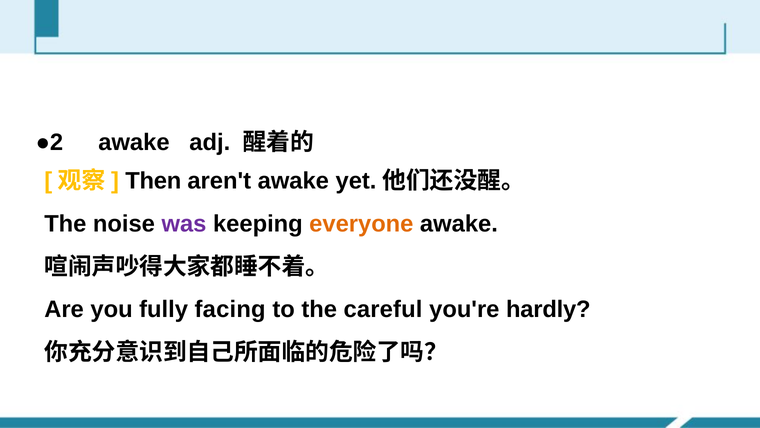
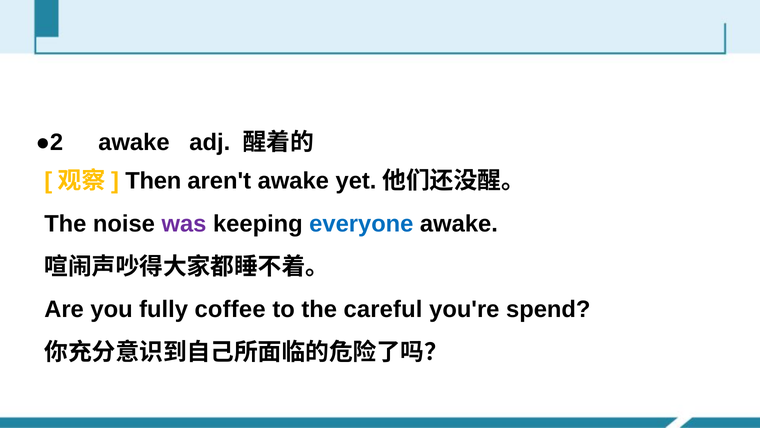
everyone colour: orange -> blue
facing: facing -> coffee
hardly: hardly -> spend
